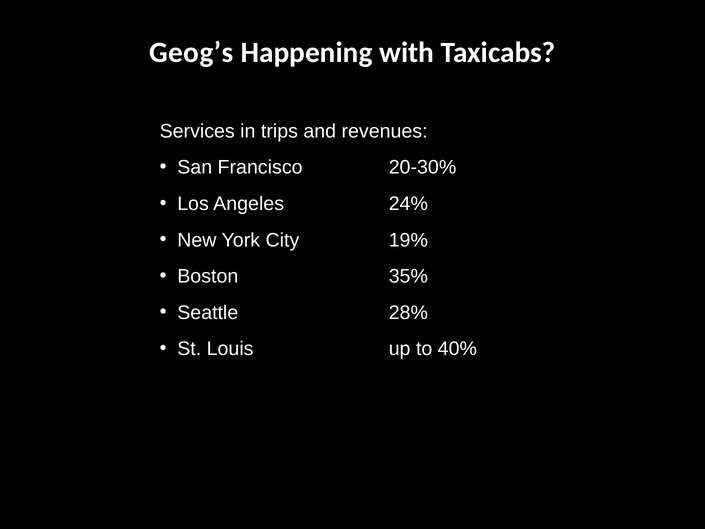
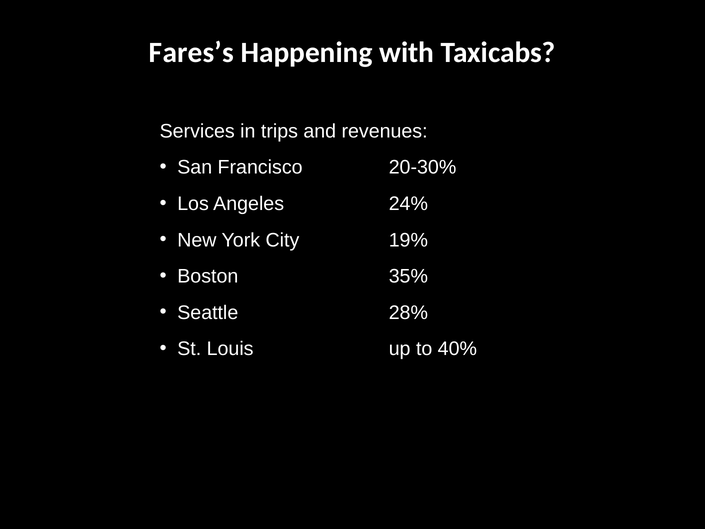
Geog’s: Geog’s -> Fares’s
